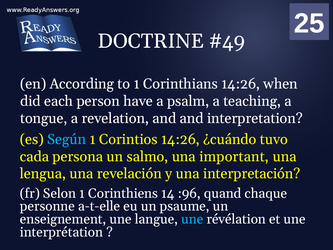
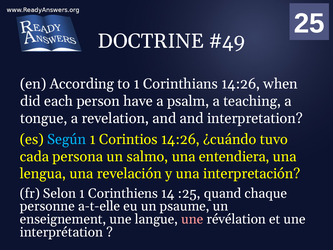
important: important -> entendiera
:96: :96 -> :25
une at (192, 219) colour: light blue -> pink
